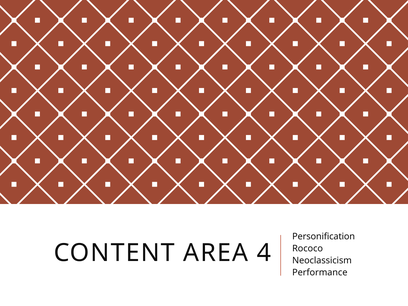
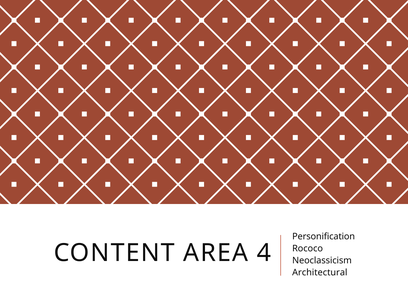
Performance: Performance -> Architectural
